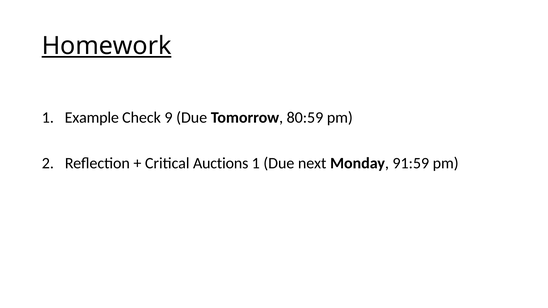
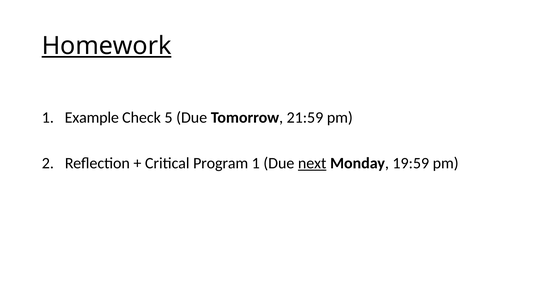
9: 9 -> 5
80:59: 80:59 -> 21:59
Auctions: Auctions -> Program
next underline: none -> present
91:59: 91:59 -> 19:59
